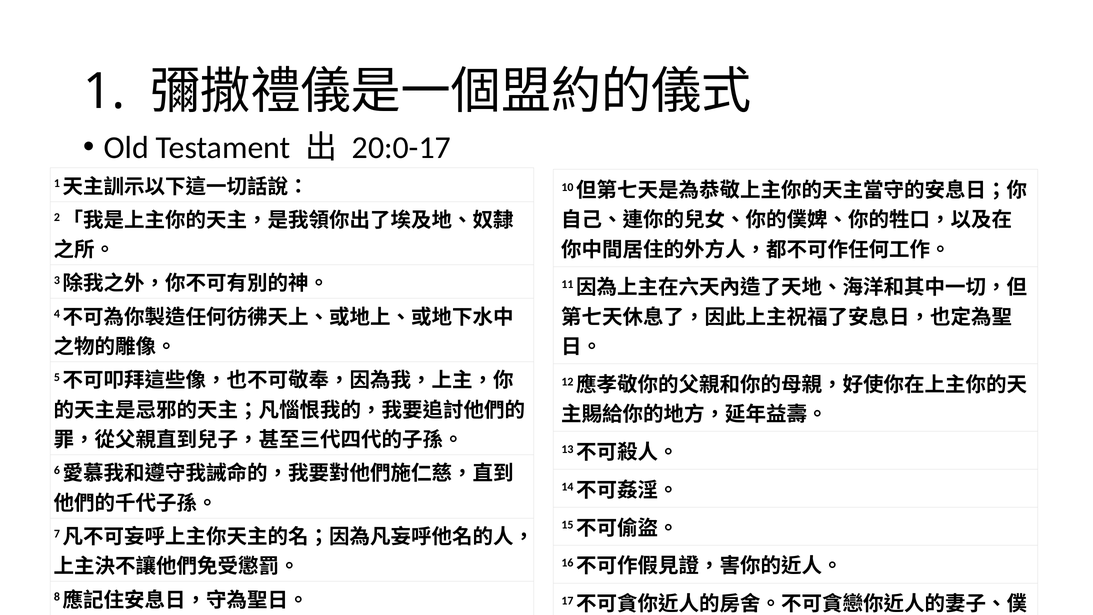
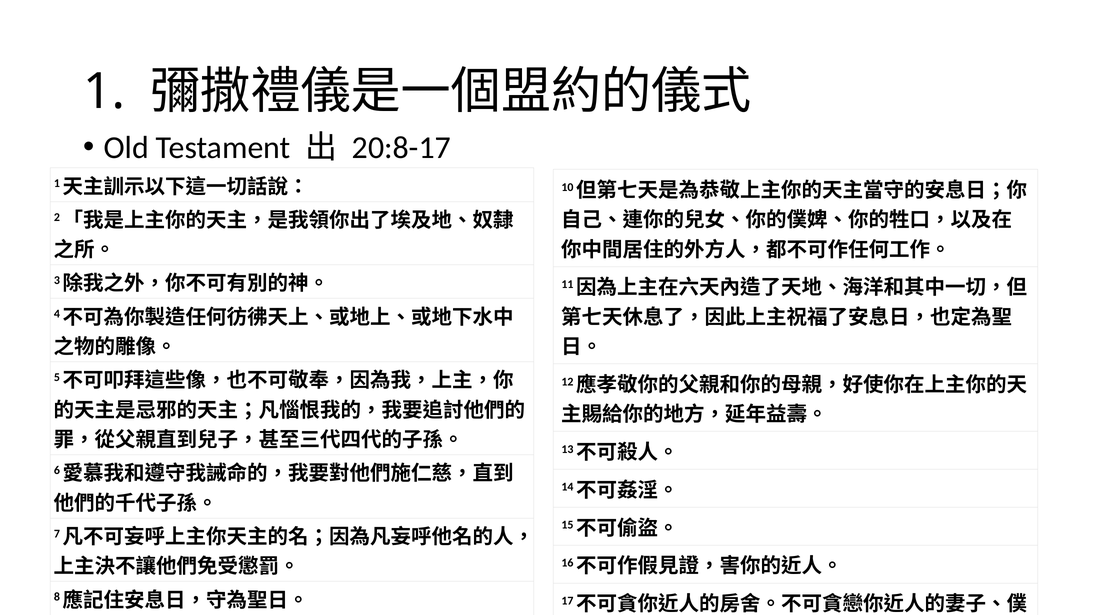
20:0-17: 20:0-17 -> 20:8-17
